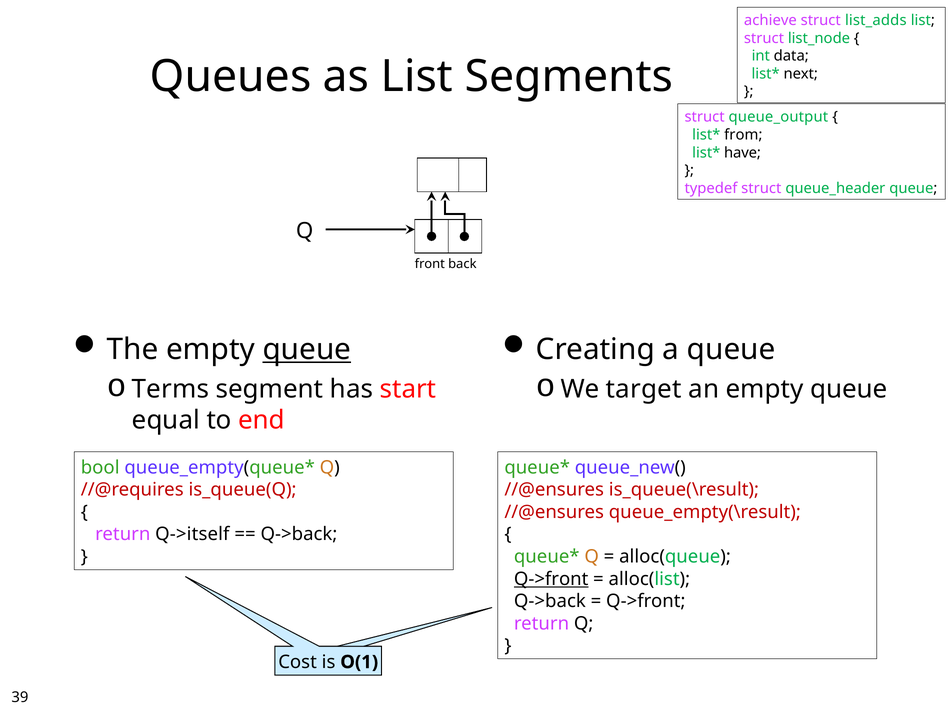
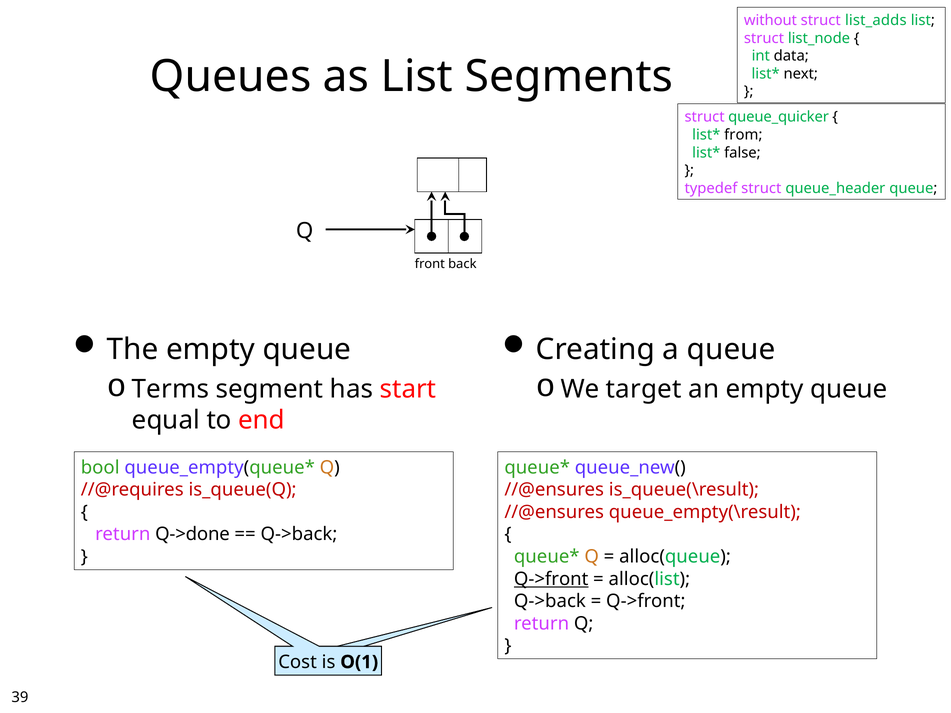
achieve: achieve -> without
queue_output: queue_output -> queue_quicker
have: have -> false
queue at (307, 350) underline: present -> none
Q->itself: Q->itself -> Q->done
